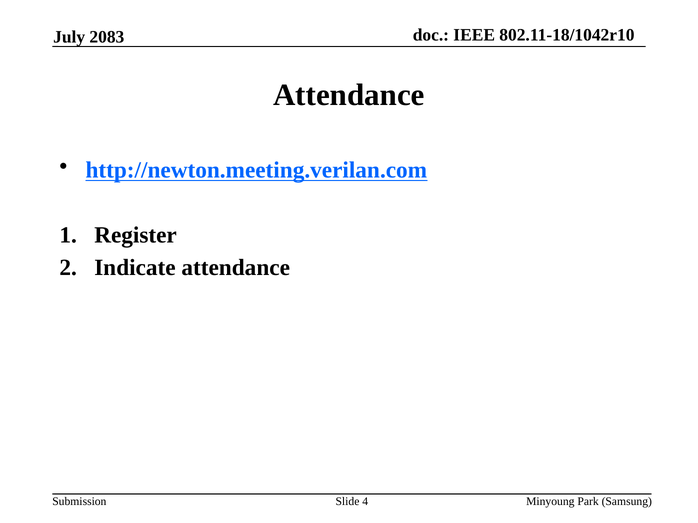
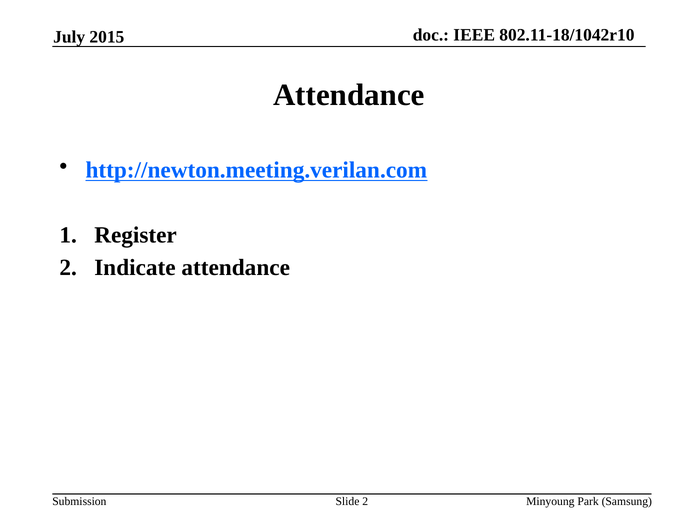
2083: 2083 -> 2015
Slide 4: 4 -> 2
